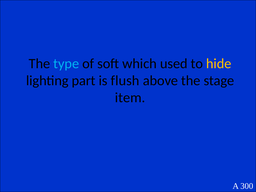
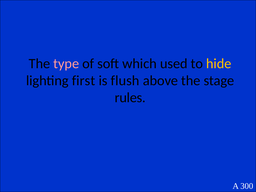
type colour: light blue -> pink
part: part -> first
item: item -> rules
